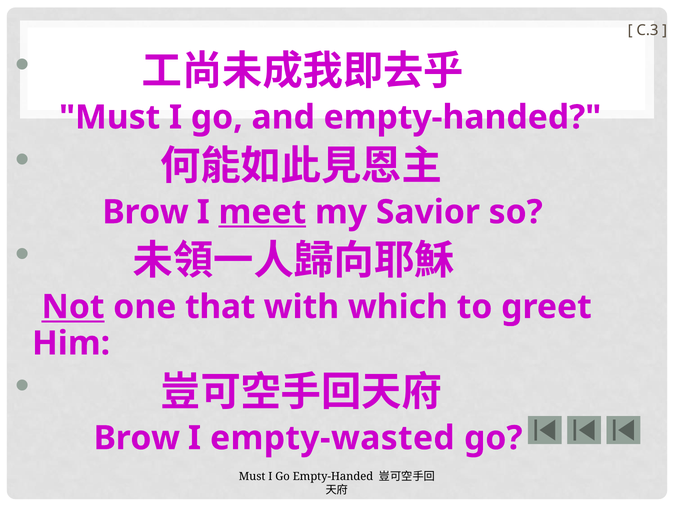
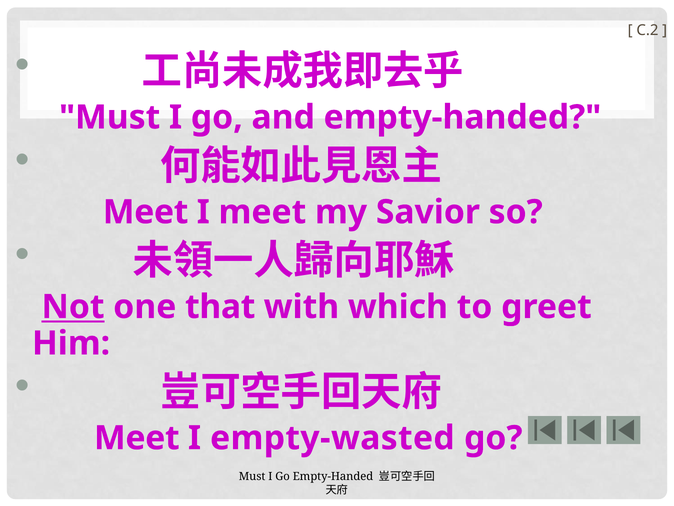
C.3: C.3 -> C.2
Brow at (146, 212): Brow -> Meet
meet at (262, 212) underline: present -> none
Brow at (137, 438): Brow -> Meet
